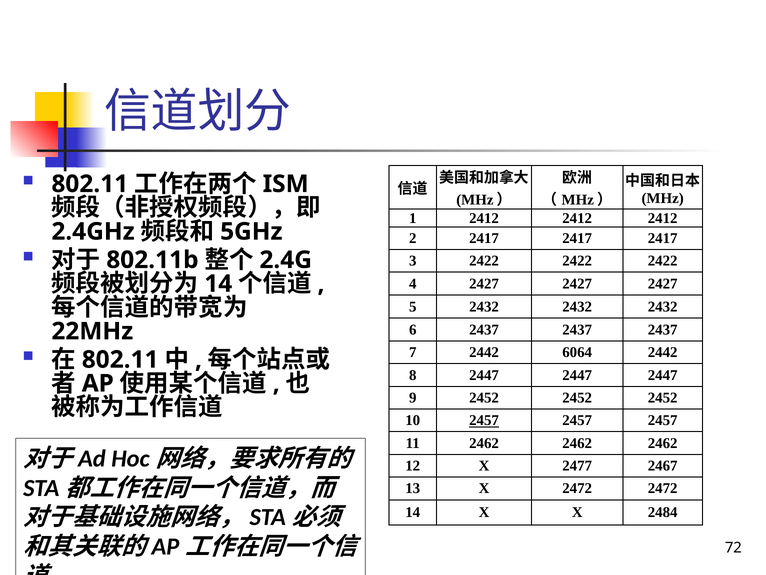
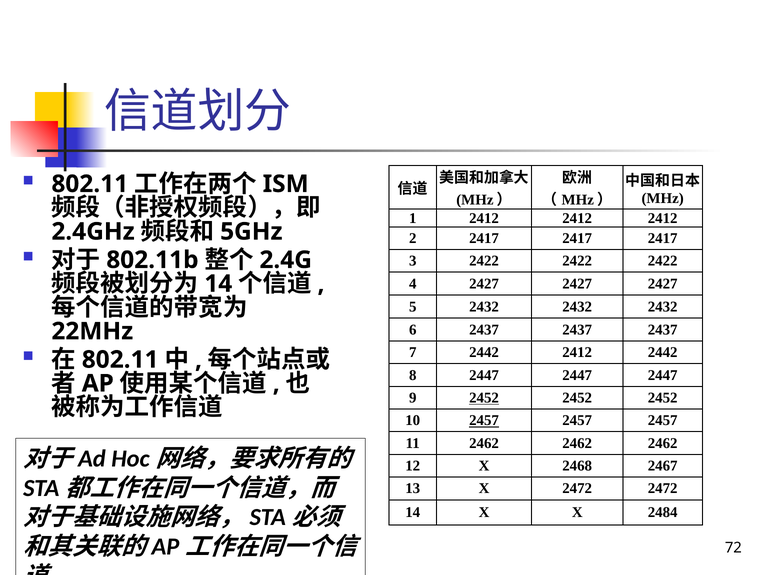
2442 6064: 6064 -> 2412
2452 at (484, 397) underline: none -> present
2477: 2477 -> 2468
